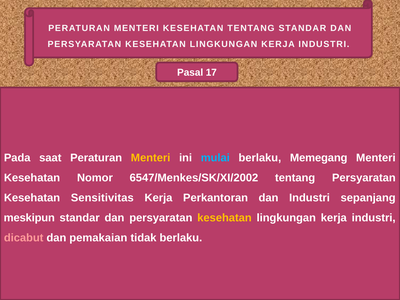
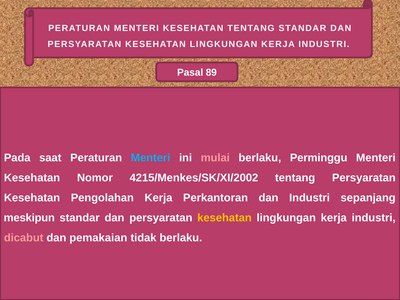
17: 17 -> 89
Menteri at (151, 158) colour: yellow -> light blue
mulai colour: light blue -> pink
Memegang: Memegang -> Perminggu
6547/Menkes/SK/XI/2002: 6547/Menkes/SK/XI/2002 -> 4215/Menkes/SK/XI/2002
Sensitivitas: Sensitivitas -> Pengolahan
